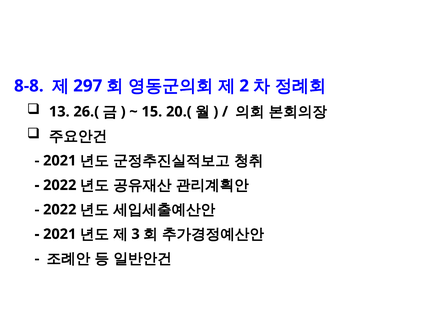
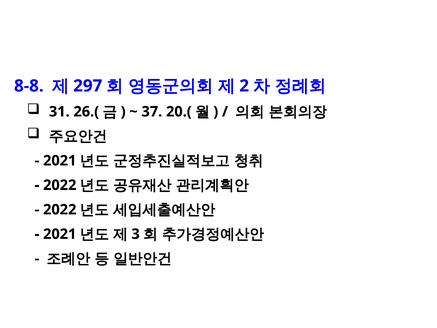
13: 13 -> 31
15: 15 -> 37
